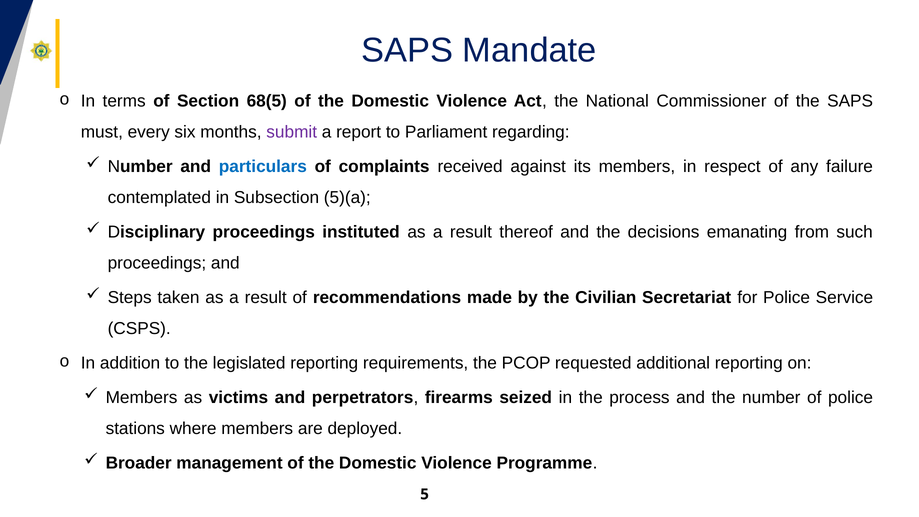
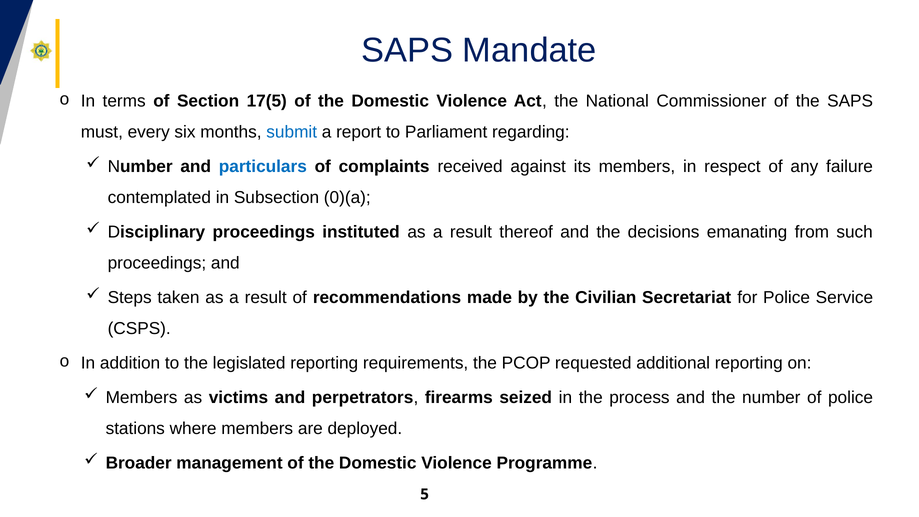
68(5: 68(5 -> 17(5
submit colour: purple -> blue
5)(a: 5)(a -> 0)(a
